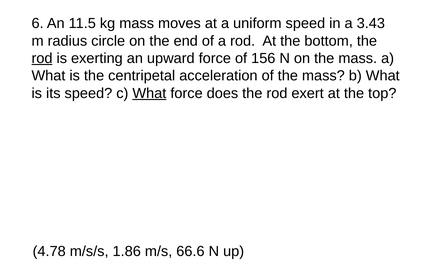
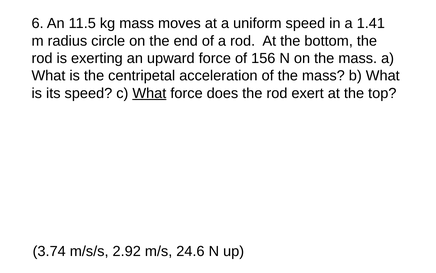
3.43: 3.43 -> 1.41
rod at (42, 58) underline: present -> none
4.78: 4.78 -> 3.74
1.86: 1.86 -> 2.92
66.6: 66.6 -> 24.6
